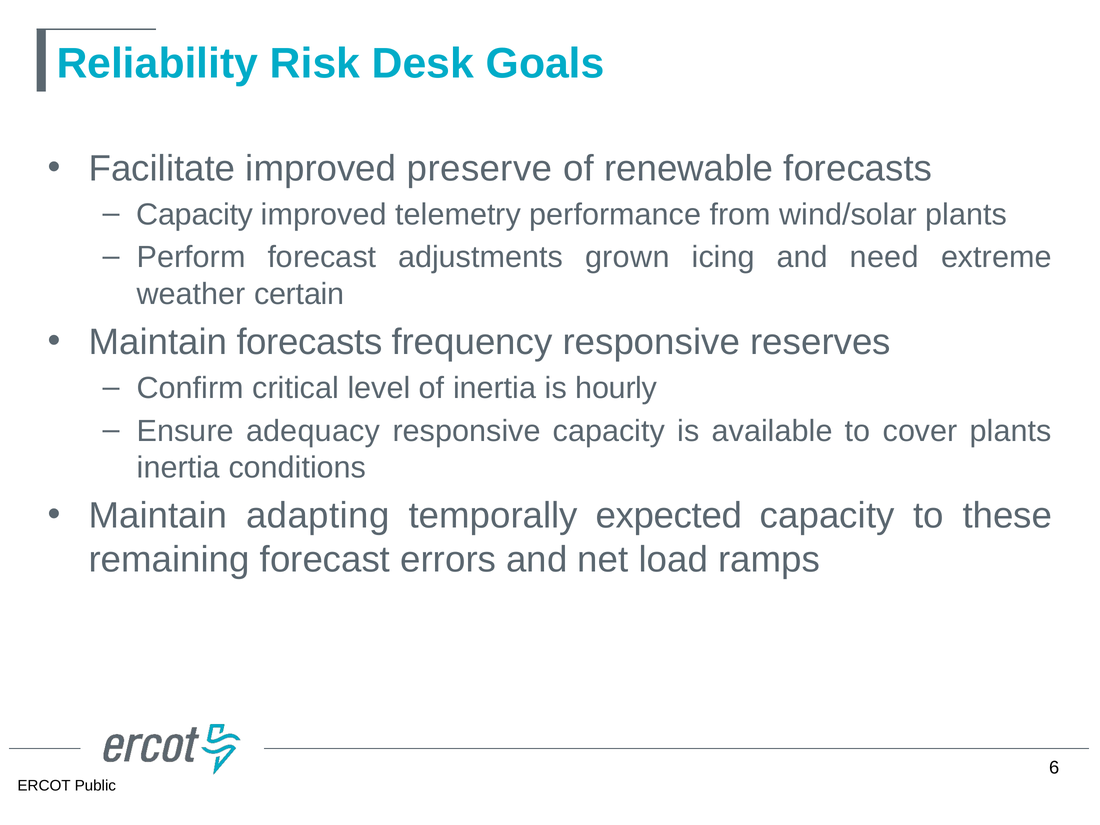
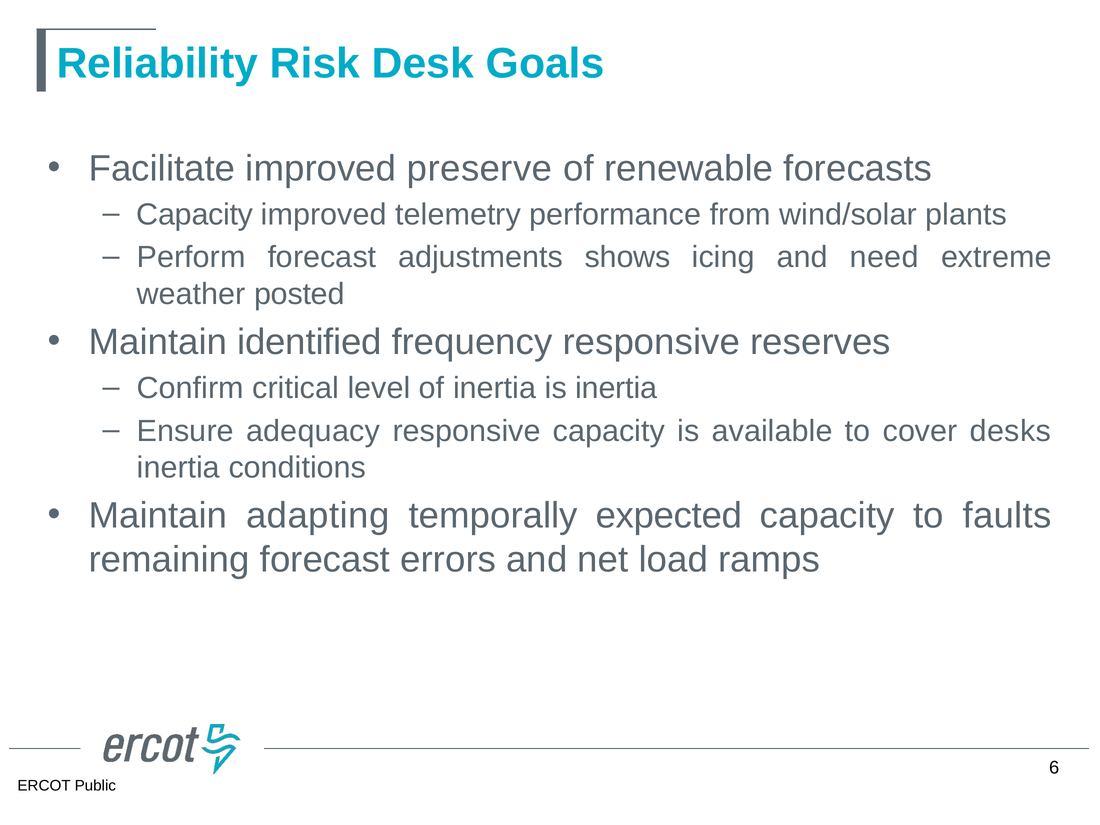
grown: grown -> shows
certain: certain -> posted
Maintain forecasts: forecasts -> identified
is hourly: hourly -> inertia
cover plants: plants -> desks
these: these -> faults
